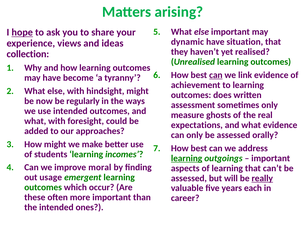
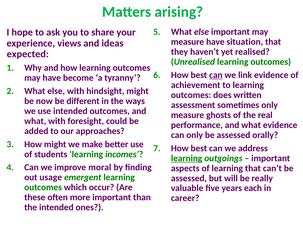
hope underline: present -> none
dynamic at (187, 42): dynamic -> measure
collection: collection -> expected
regularly: regularly -> different
expectations: expectations -> performance
really underline: present -> none
